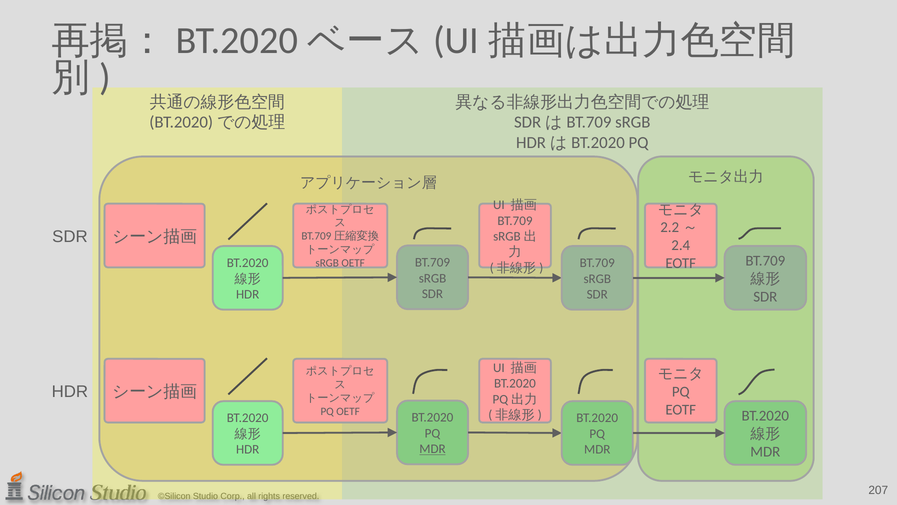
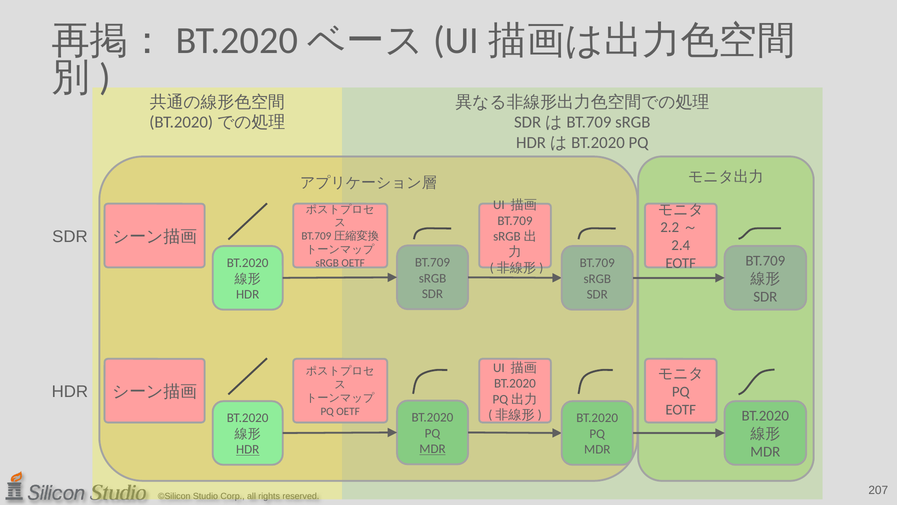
HDR at (248, 449) underline: none -> present
